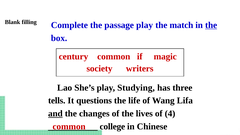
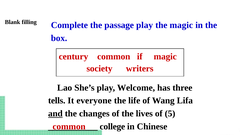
the match: match -> magic
the at (211, 25) underline: present -> none
Studying: Studying -> Welcome
questions: questions -> everyone
4: 4 -> 5
